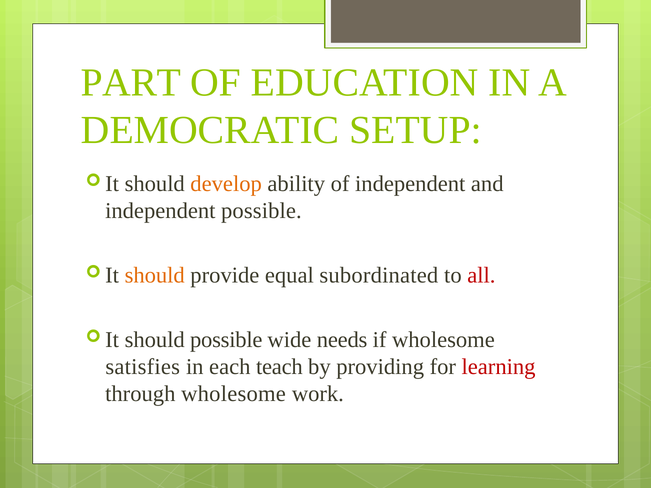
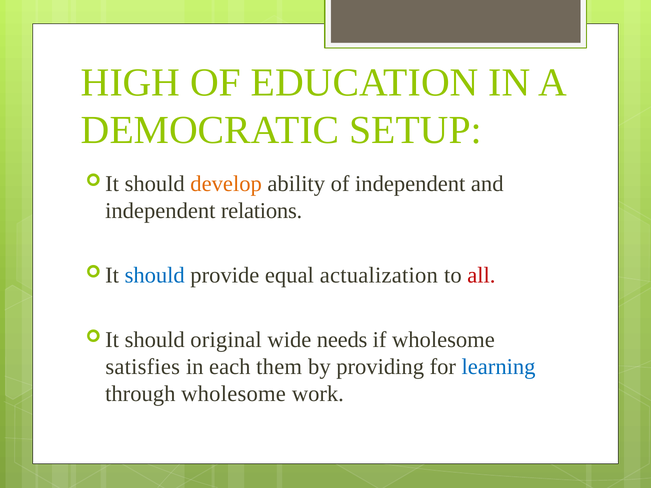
PART: PART -> HIGH
independent possible: possible -> relations
should at (155, 275) colour: orange -> blue
subordinated: subordinated -> actualization
should possible: possible -> original
teach: teach -> them
learning colour: red -> blue
